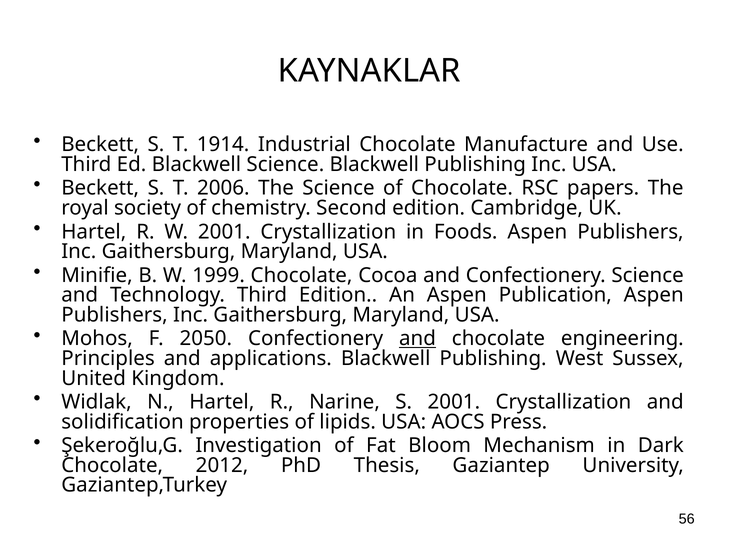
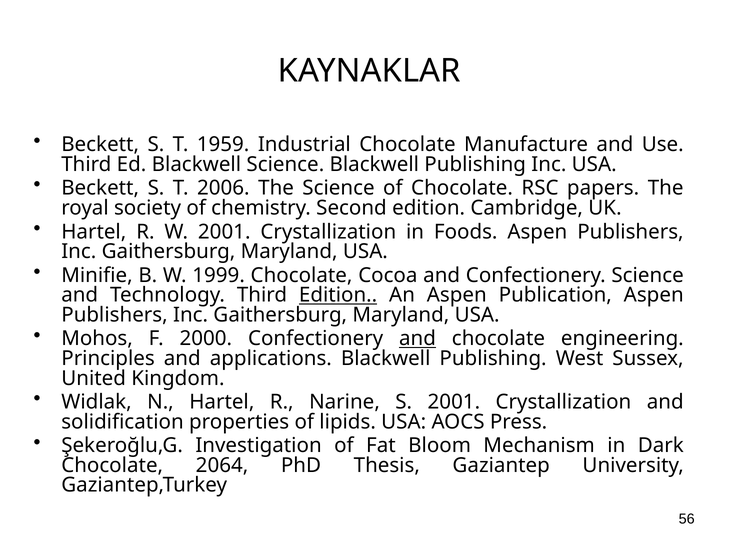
1914: 1914 -> 1959
Edition at (338, 295) underline: none -> present
2050: 2050 -> 2000
2012: 2012 -> 2064
